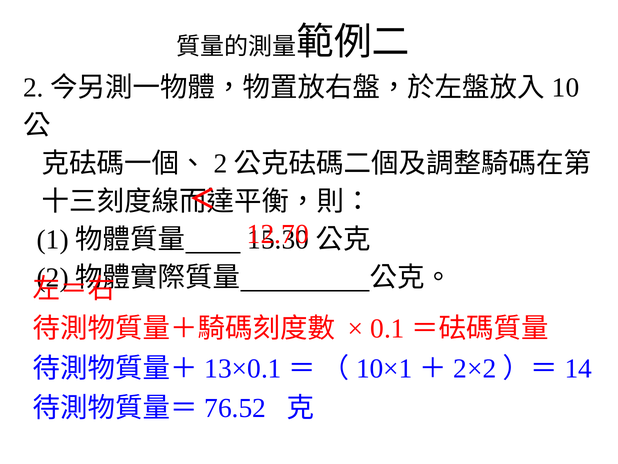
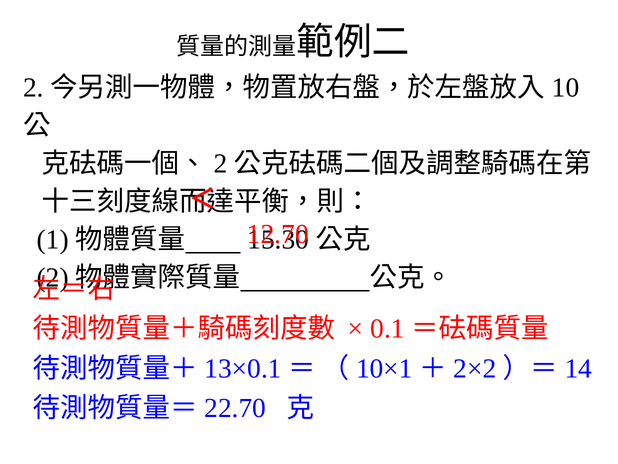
76.52: 76.52 -> 22.70
